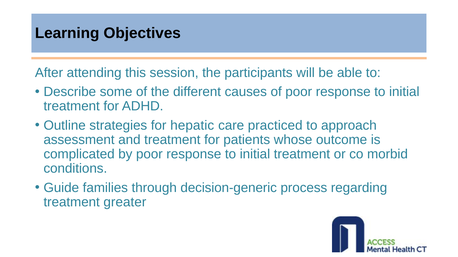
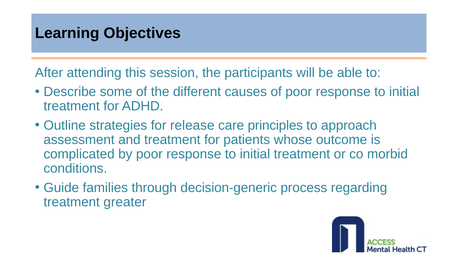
hepatic: hepatic -> release
practiced: practiced -> principles
